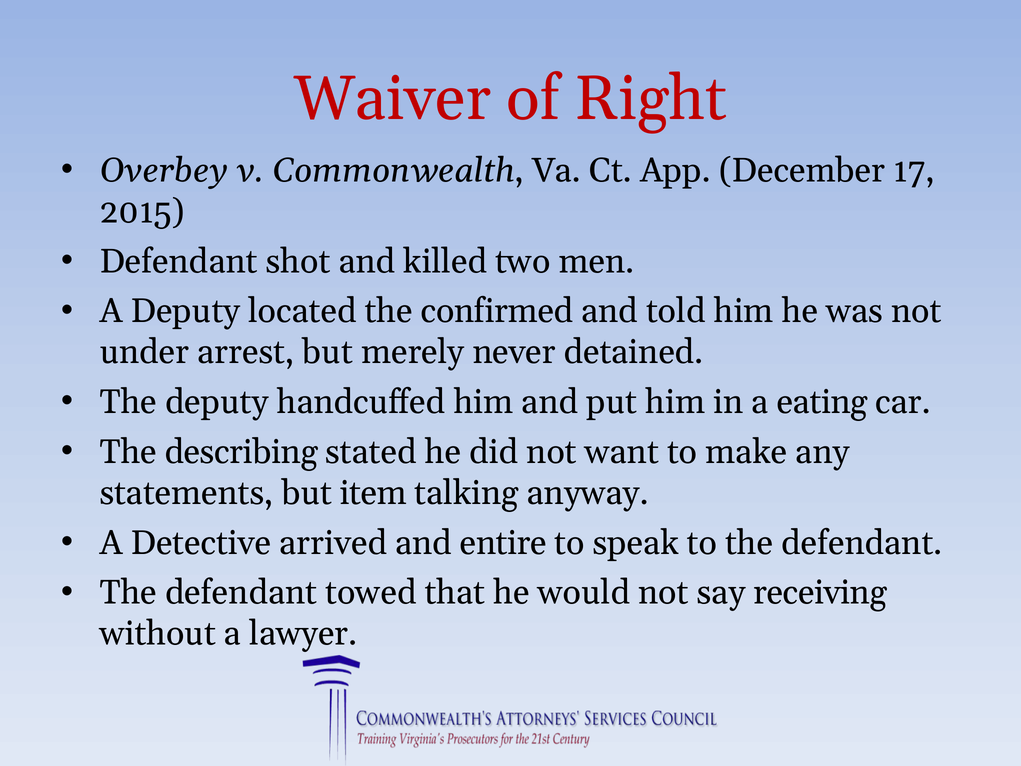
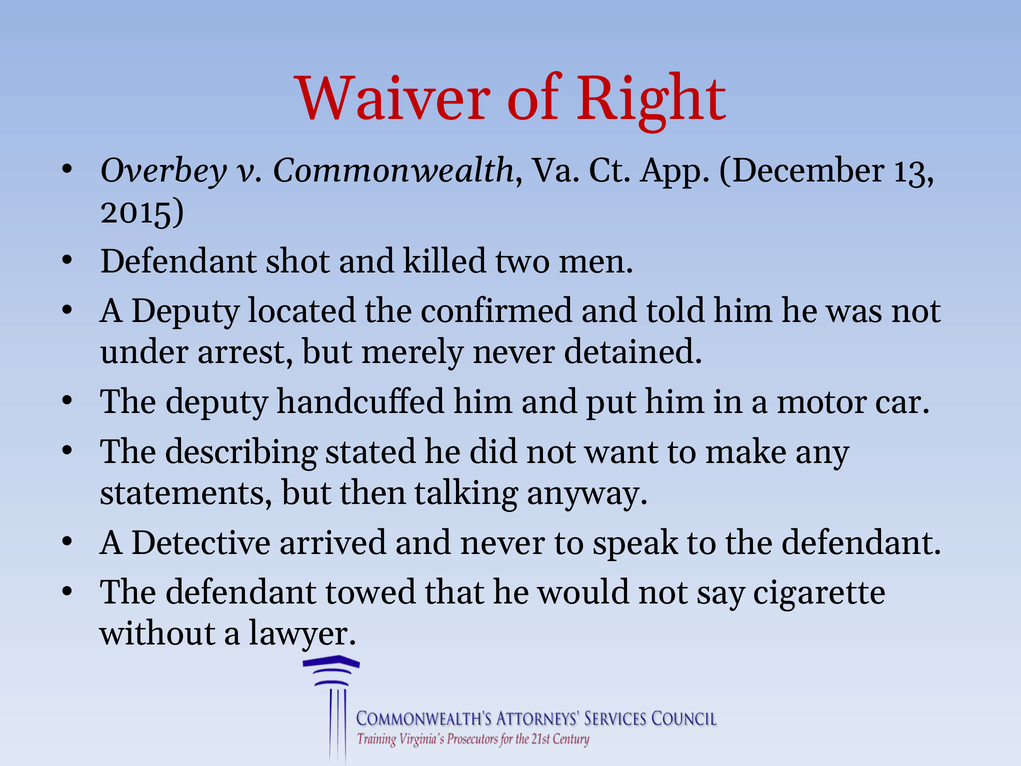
17: 17 -> 13
eating: eating -> motor
item: item -> then
and entire: entire -> never
receiving: receiving -> cigarette
